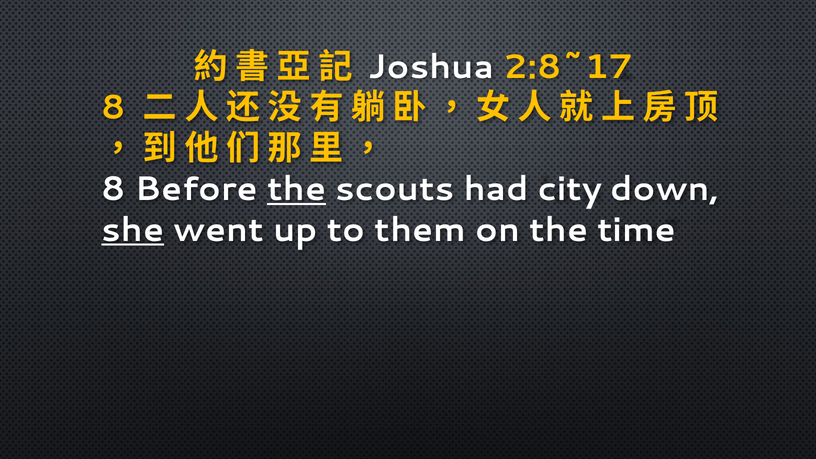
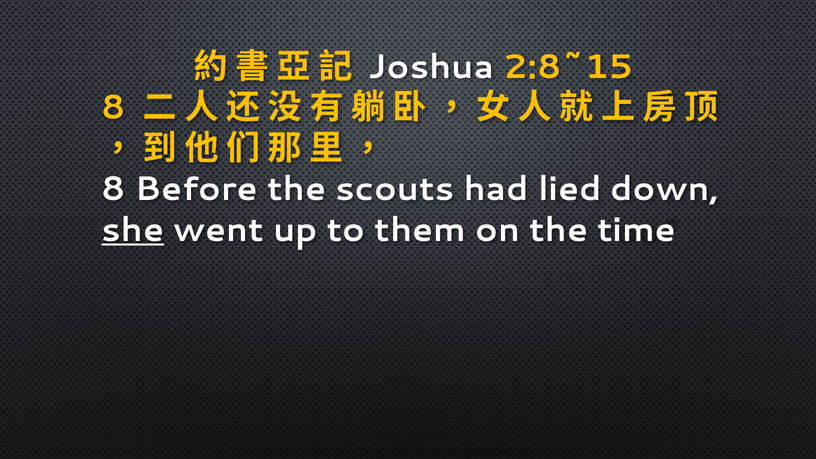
2:8~17: 2:8~17 -> 2:8~15
the at (297, 189) underline: present -> none
city: city -> lied
